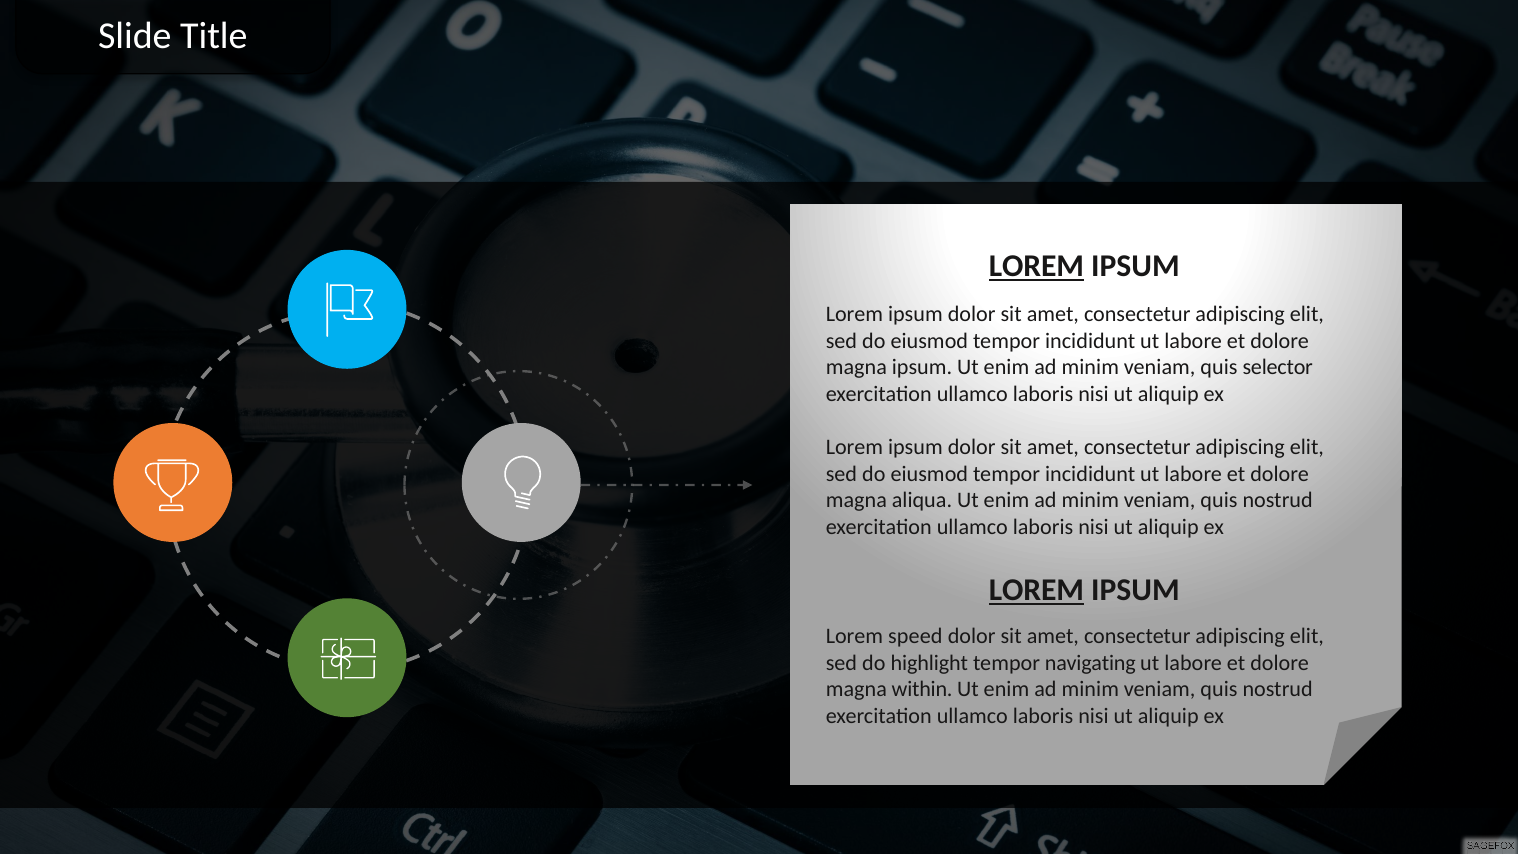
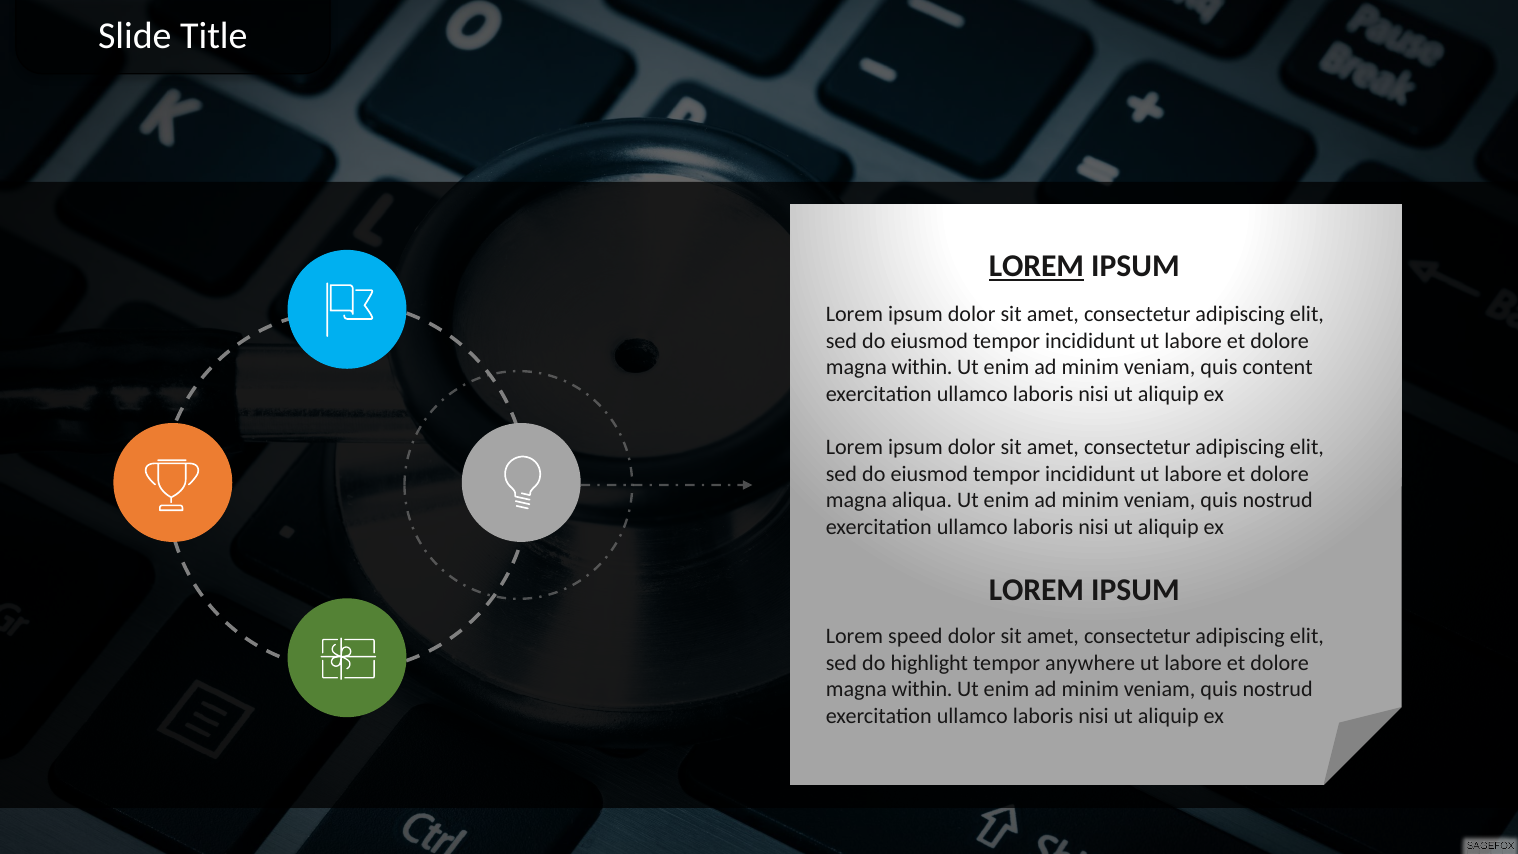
ipsum at (922, 367): ipsum -> within
selector: selector -> content
LOREM at (1036, 590) underline: present -> none
navigating: navigating -> anywhere
